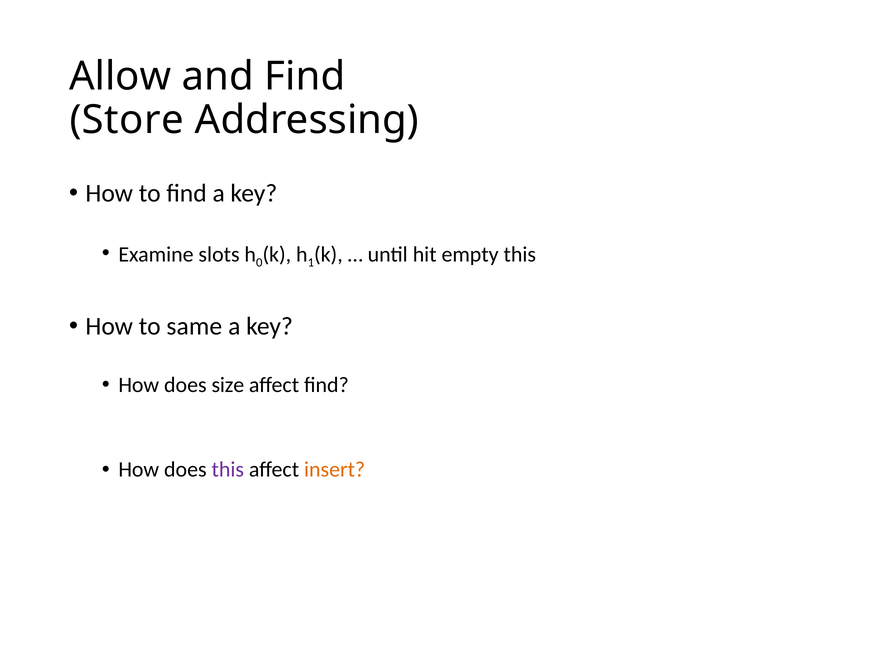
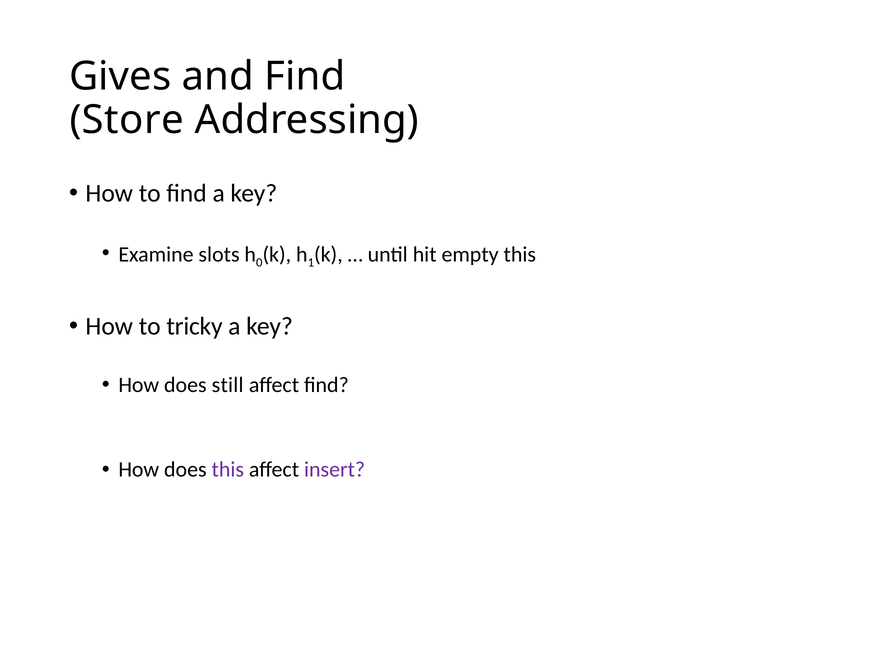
Allow: Allow -> Gives
same: same -> tricky
size: size -> still
insert colour: orange -> purple
